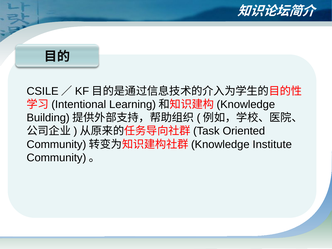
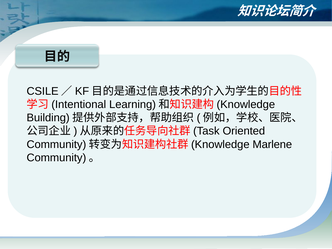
Institute: Institute -> Marlene
